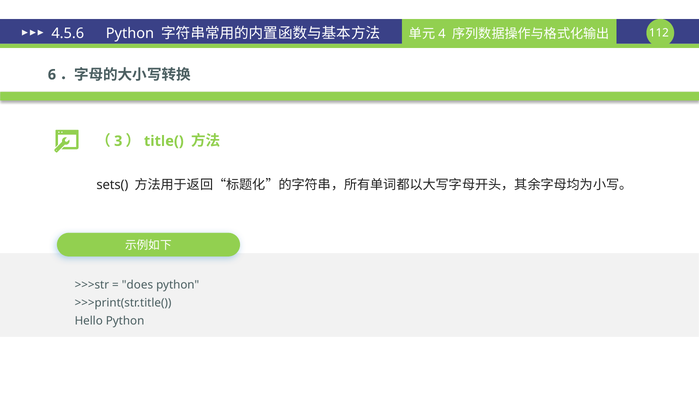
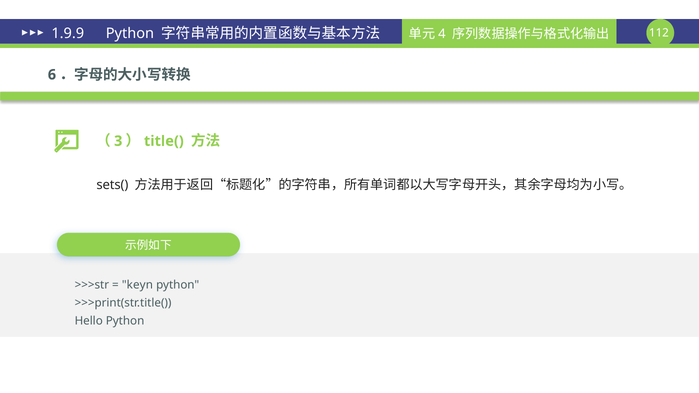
4.5.6: 4.5.6 -> 1.9.9
does: does -> keyn
